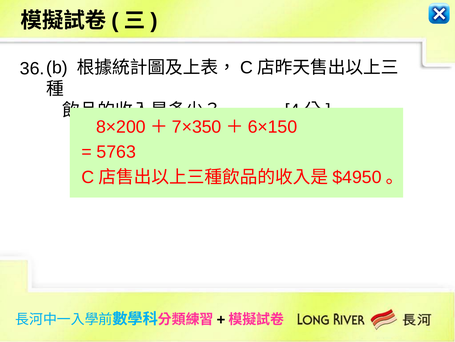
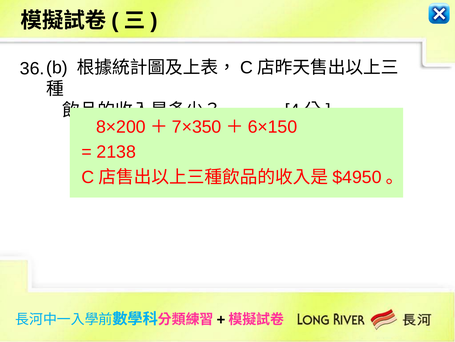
5763: 5763 -> 2138
